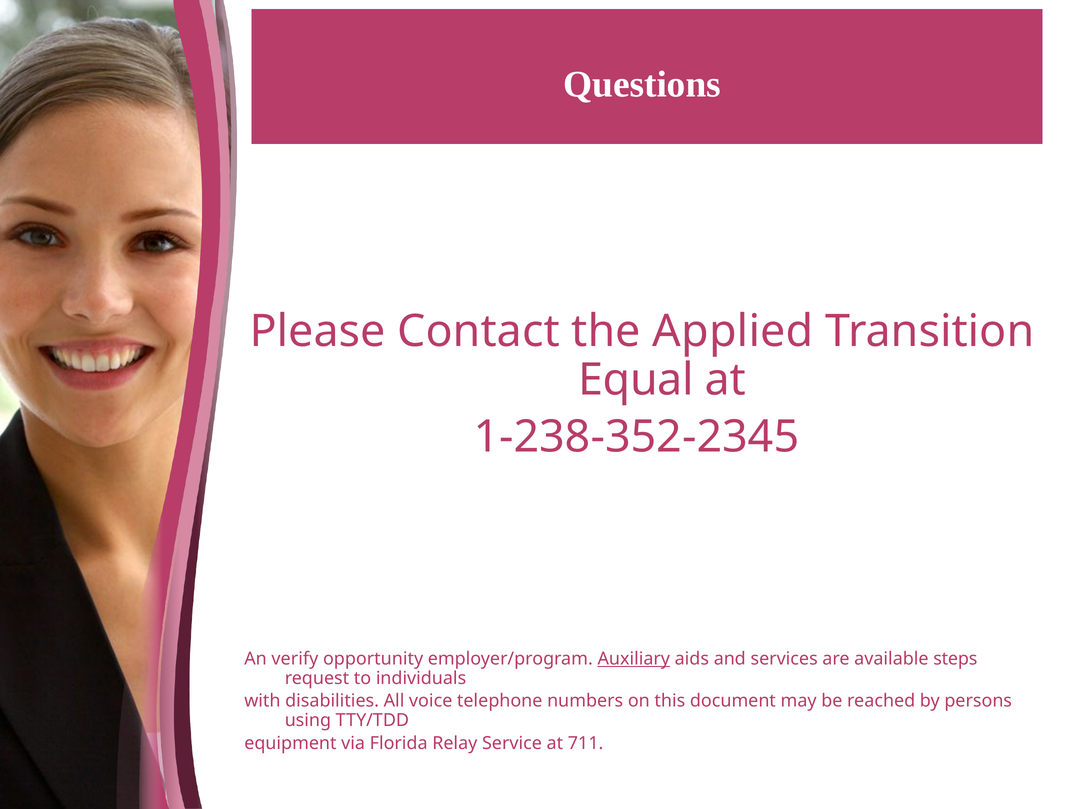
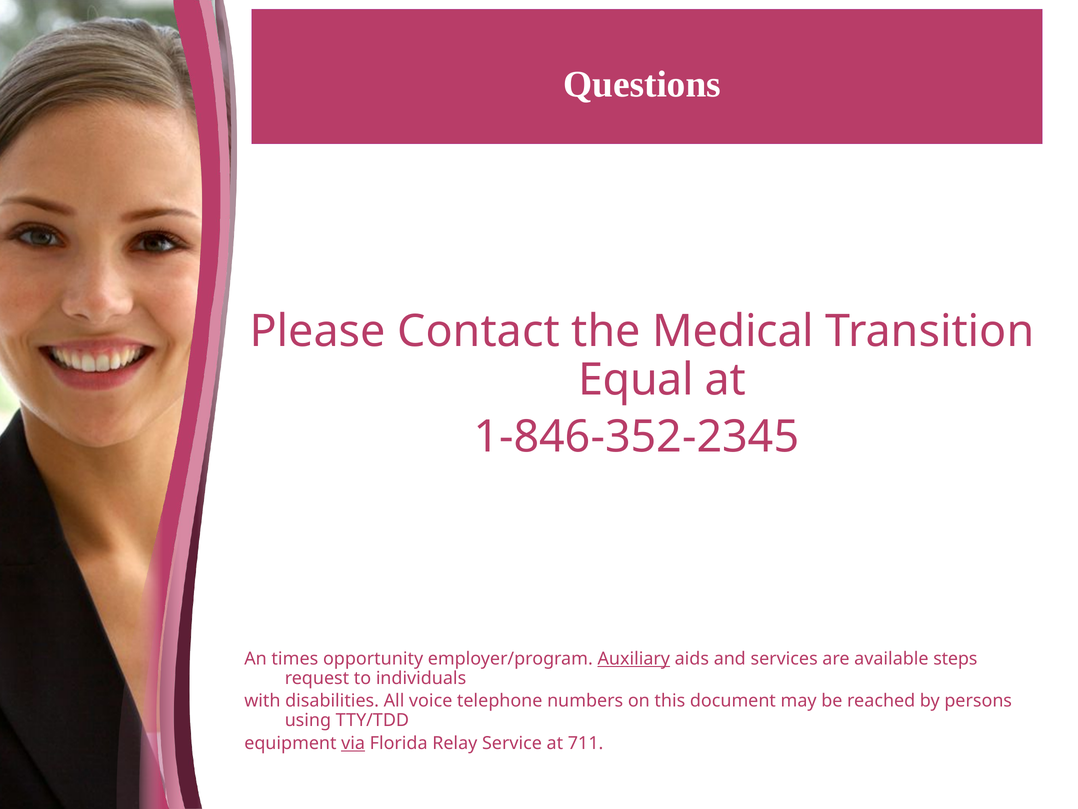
Applied: Applied -> Medical
1-238-352-2345: 1-238-352-2345 -> 1-846-352-2345
verify: verify -> times
via underline: none -> present
